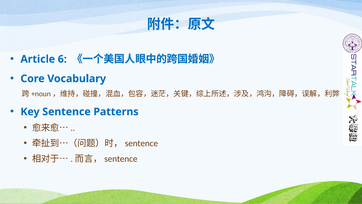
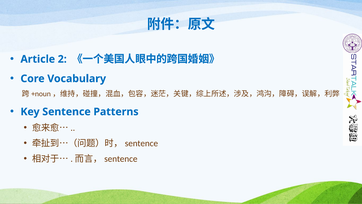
6: 6 -> 2
